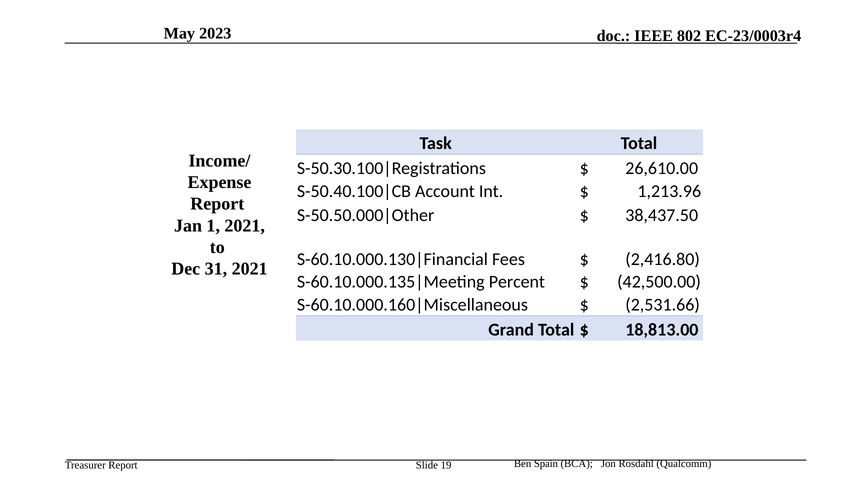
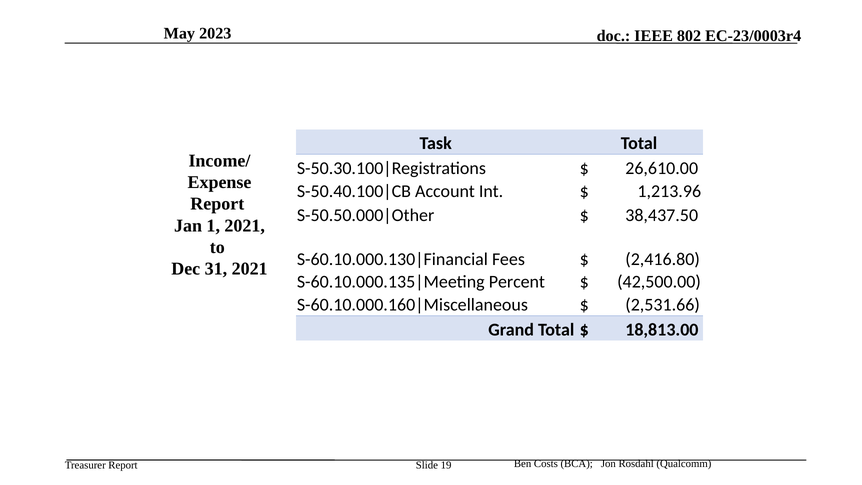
Spain: Spain -> Costs
